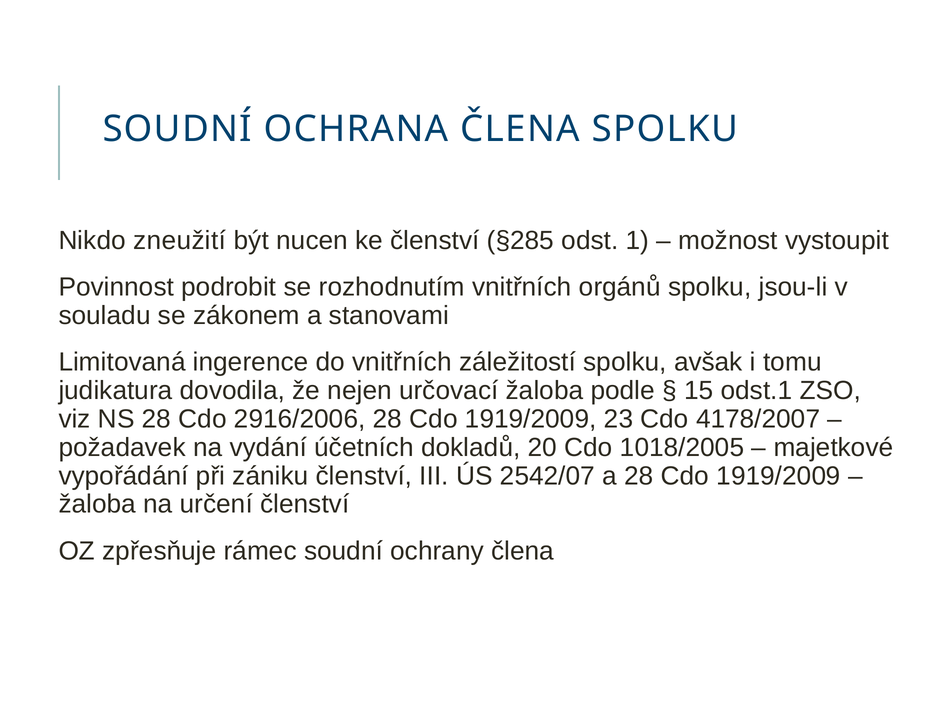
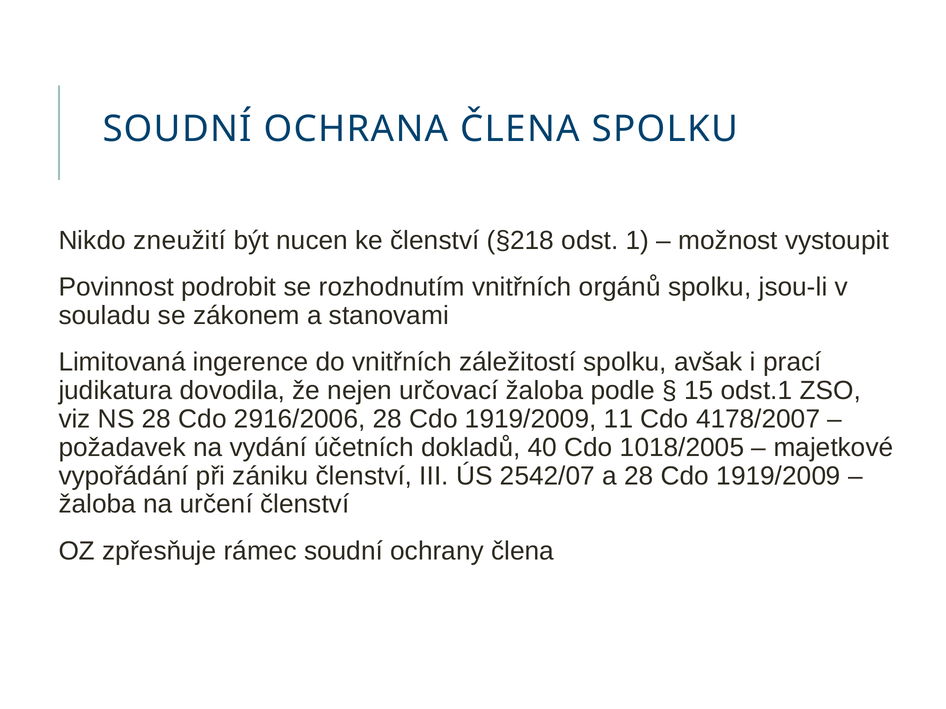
§285: §285 -> §218
tomu: tomu -> prací
23: 23 -> 11
20: 20 -> 40
